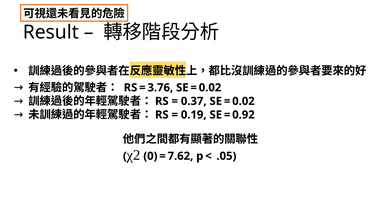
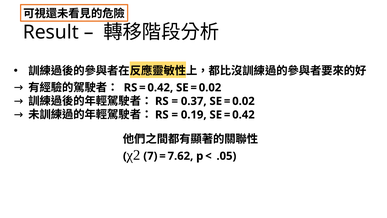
3.76 at (160, 87): 3.76 -> 0.42
0.92 at (243, 115): 0.92 -> 0.42
0: 0 -> 7
